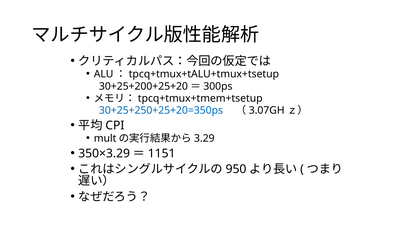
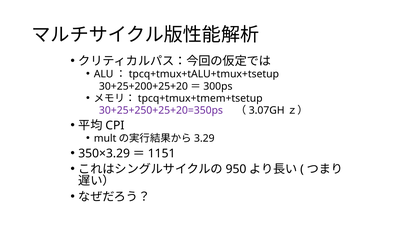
30+25+250+25+20=350ps colour: blue -> purple
